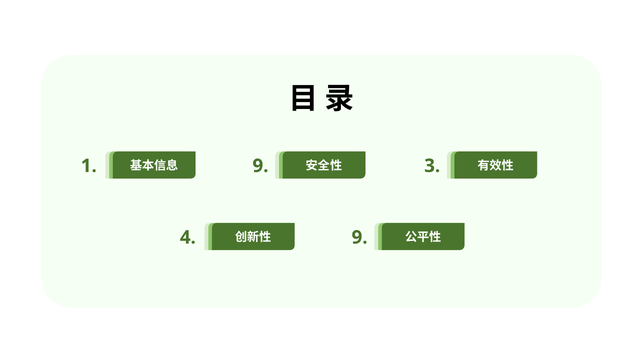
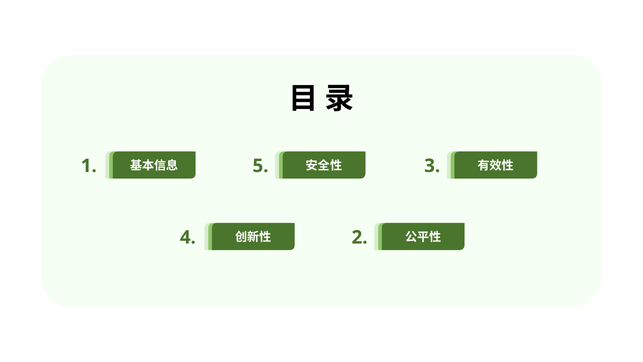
1 9: 9 -> 5
4 9: 9 -> 2
